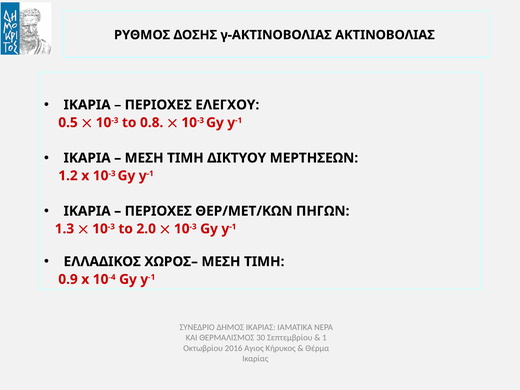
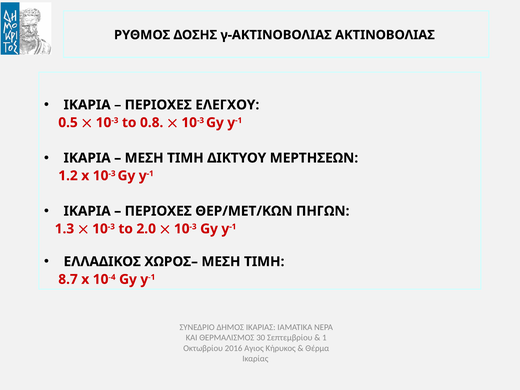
0.9: 0.9 -> 8.7
